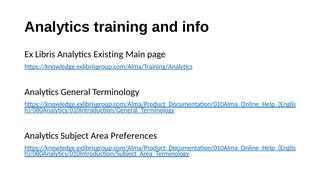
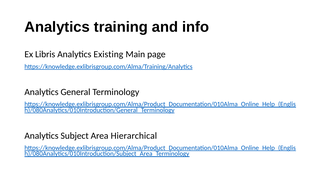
Preferences: Preferences -> Hierarchical
